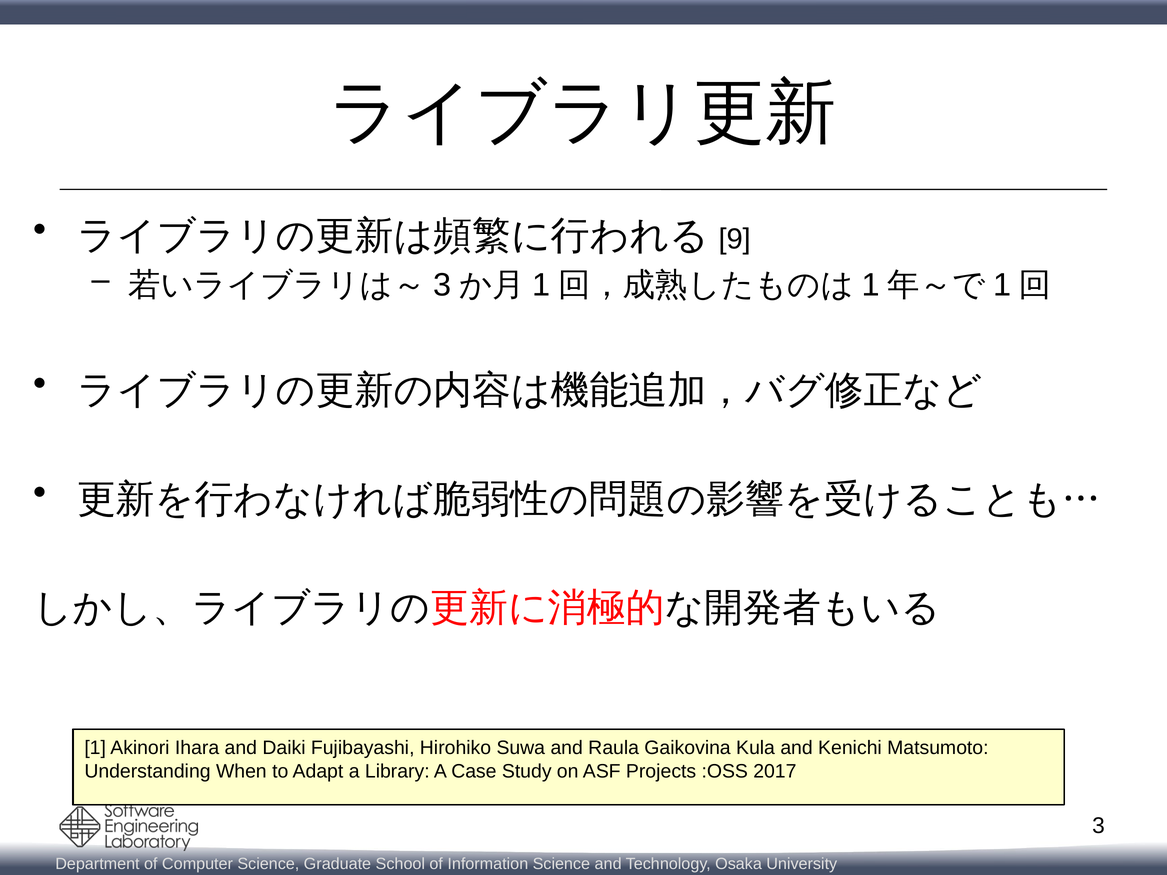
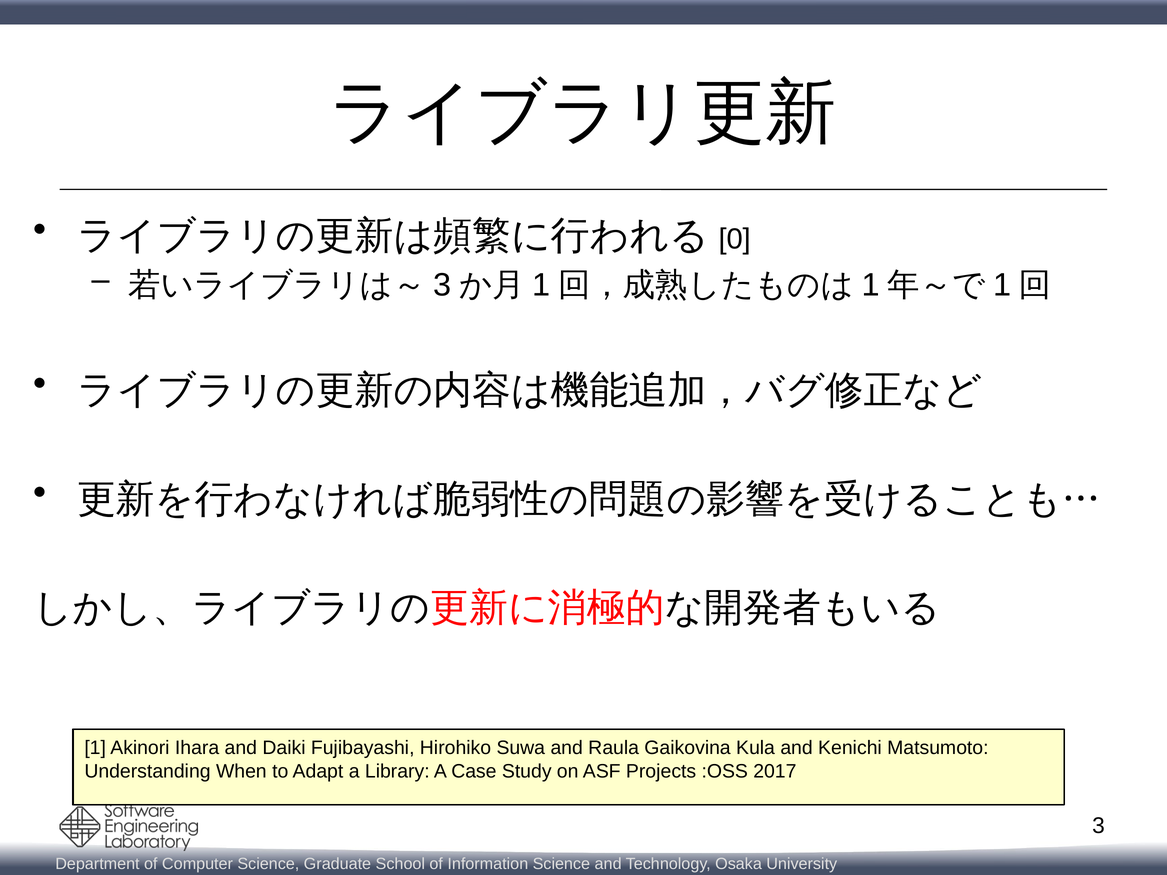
9: 9 -> 0
